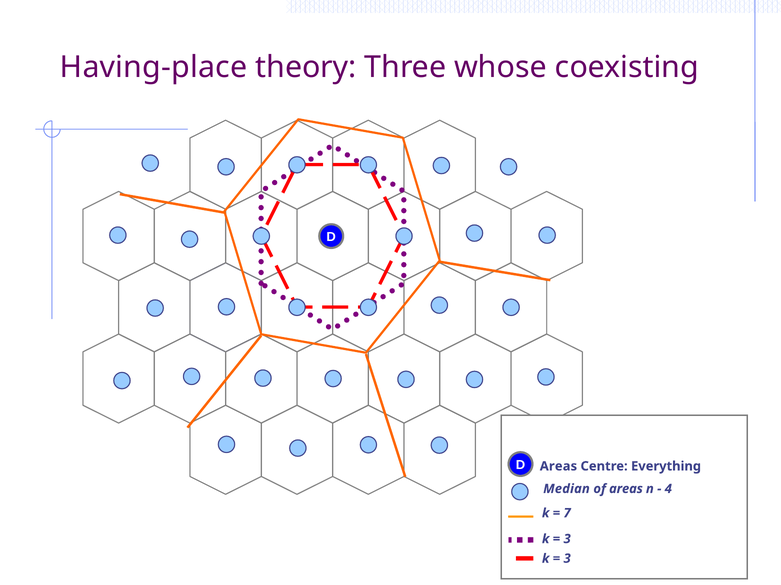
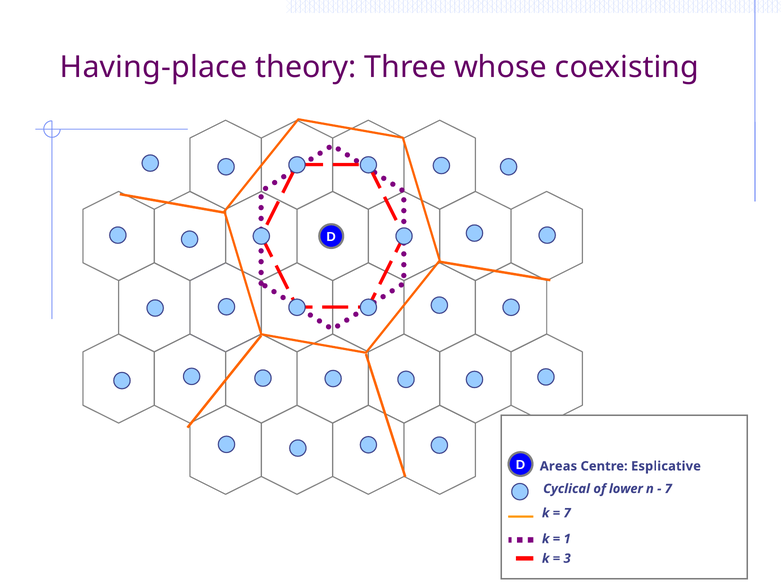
Everything: Everything -> Esplicative
Median: Median -> Cyclical
of areas: areas -> lower
4 at (668, 489): 4 -> 7
3 at (567, 540): 3 -> 1
